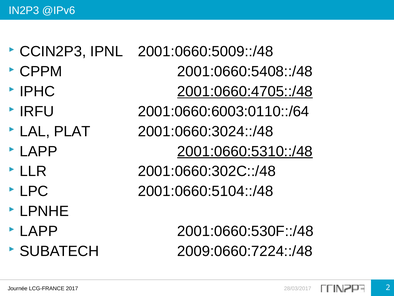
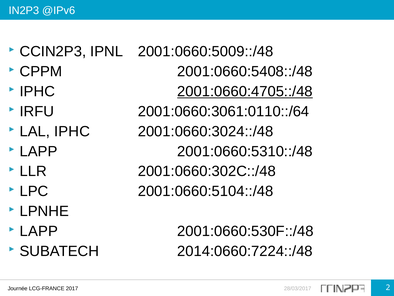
2001:0660:6003:0110::/64: 2001:0660:6003:0110::/64 -> 2001:0660:3061:0110::/64
LAL PLAT: PLAT -> IPHC
2001:0660:5310::/48 underline: present -> none
2009:0660:7224::/48: 2009:0660:7224::/48 -> 2014:0660:7224::/48
